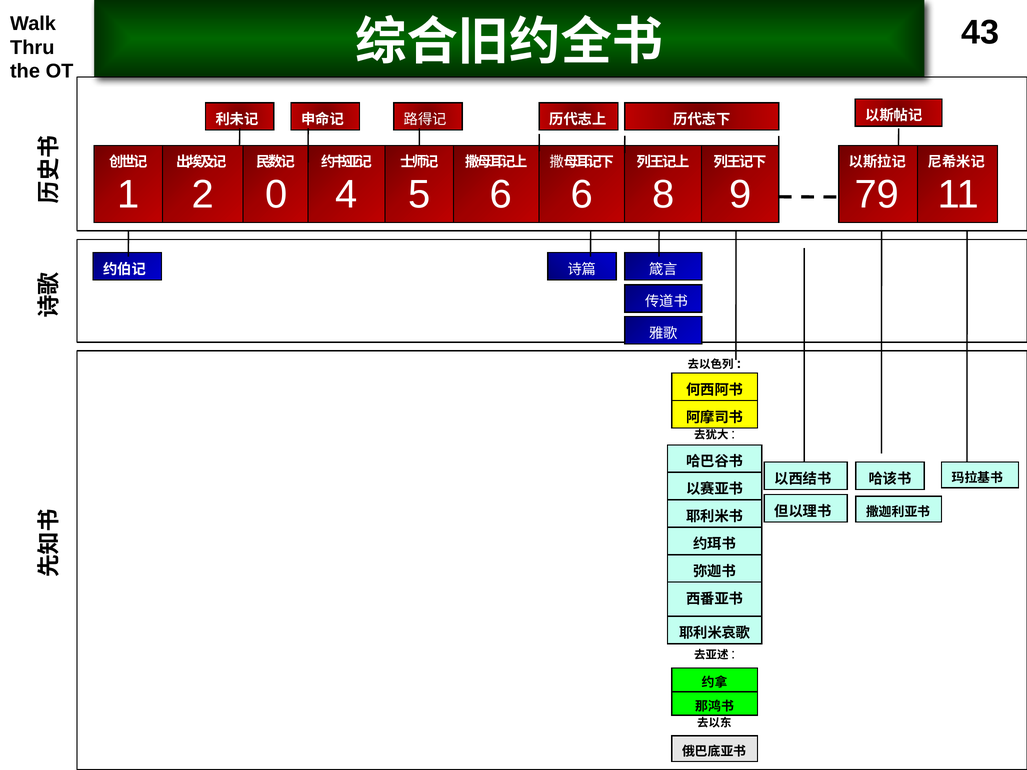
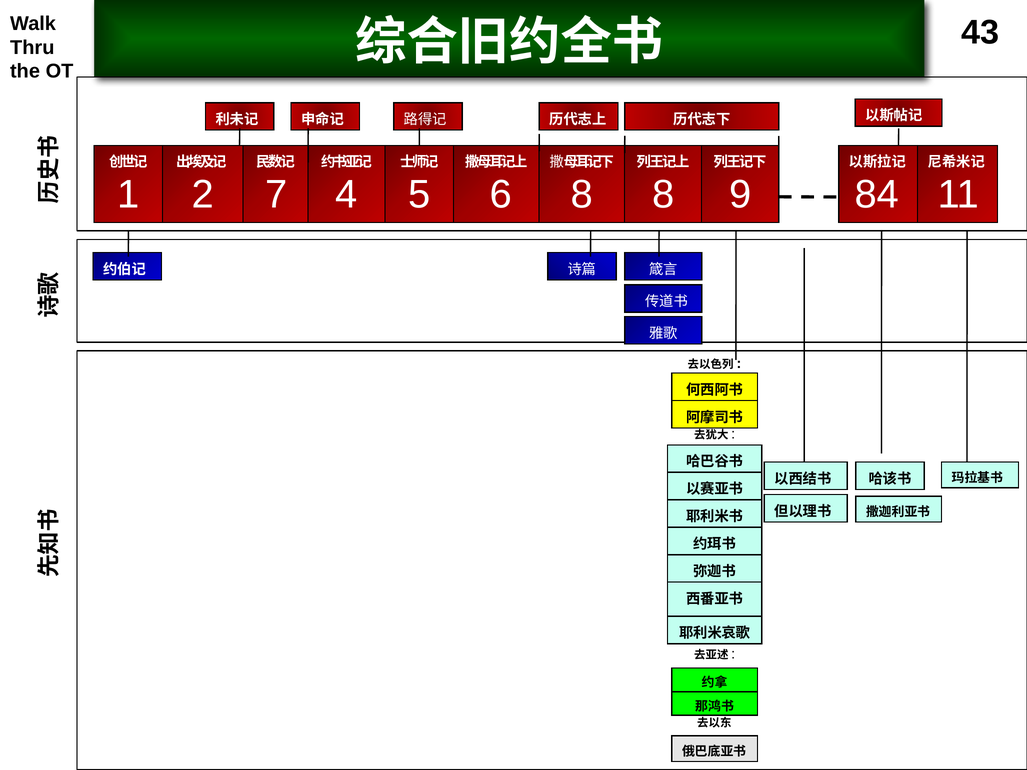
0: 0 -> 7
6 6: 6 -> 8
79: 79 -> 84
